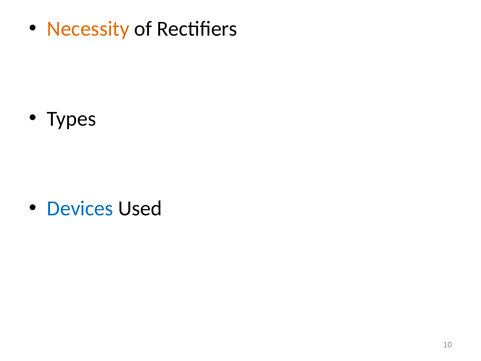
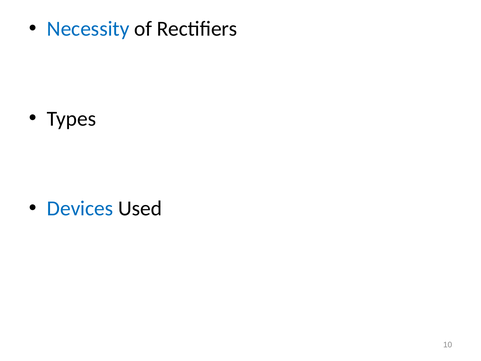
Necessity colour: orange -> blue
